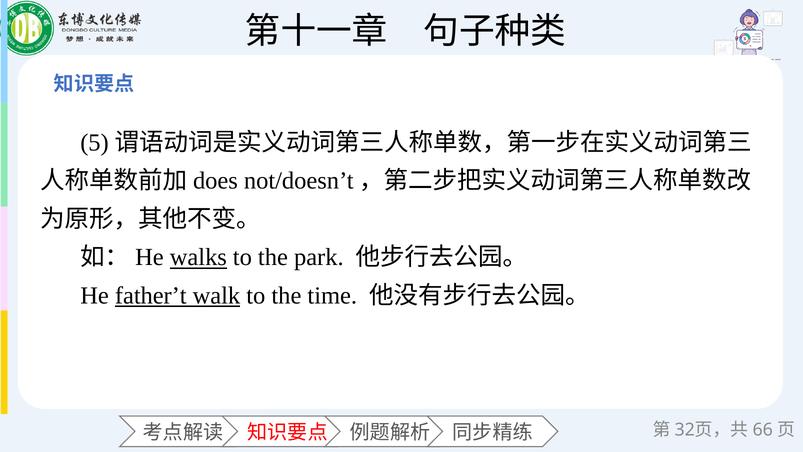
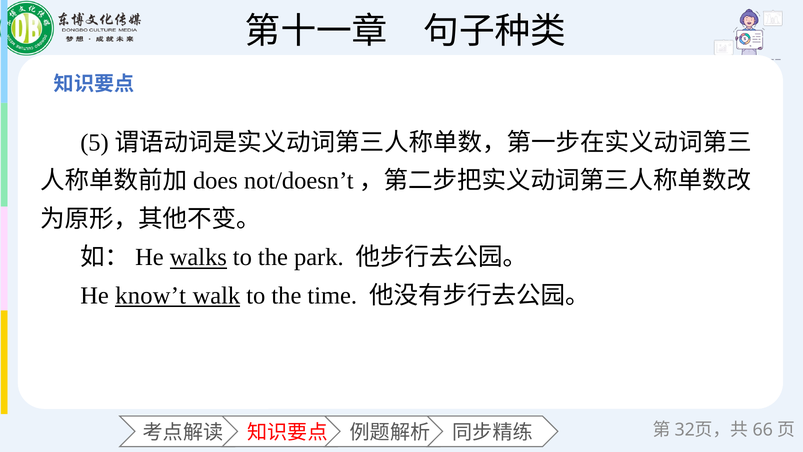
father’t: father’t -> know’t
